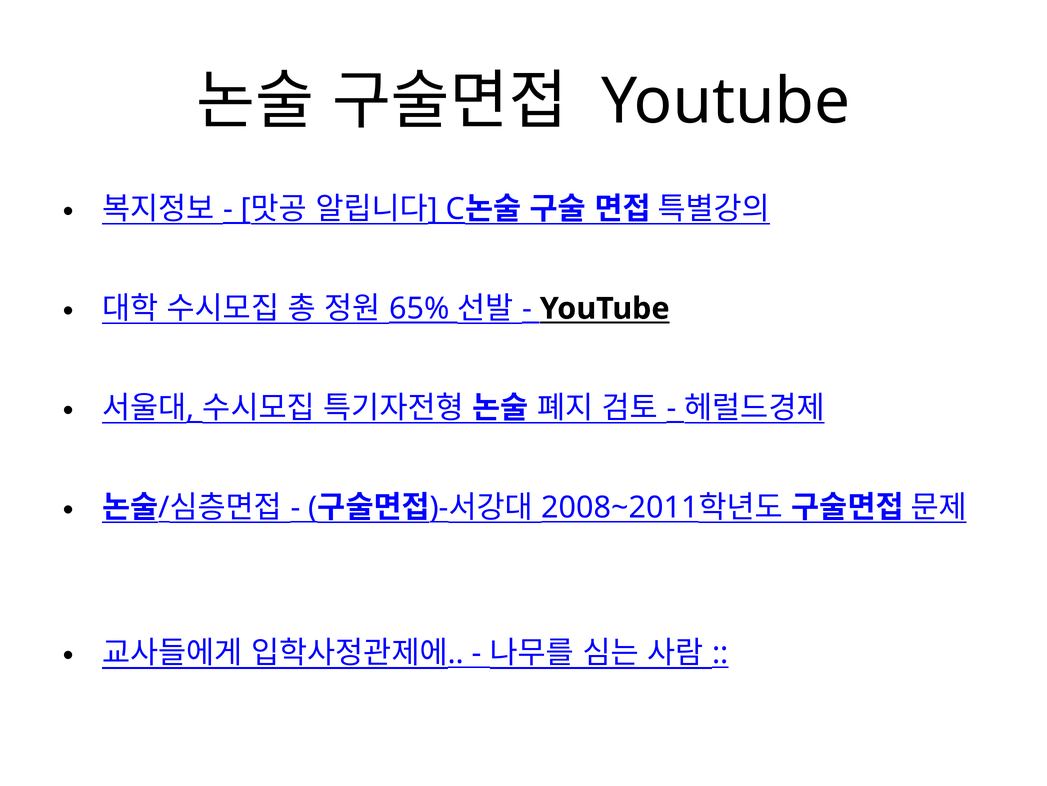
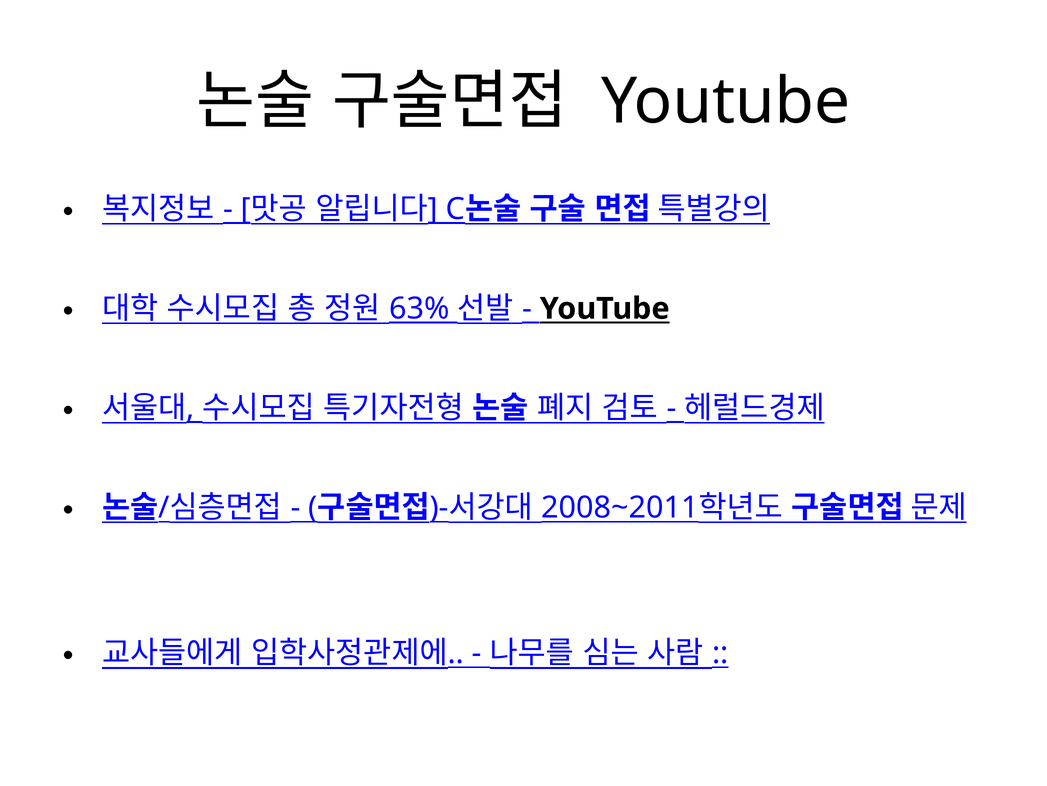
65%: 65% -> 63%
